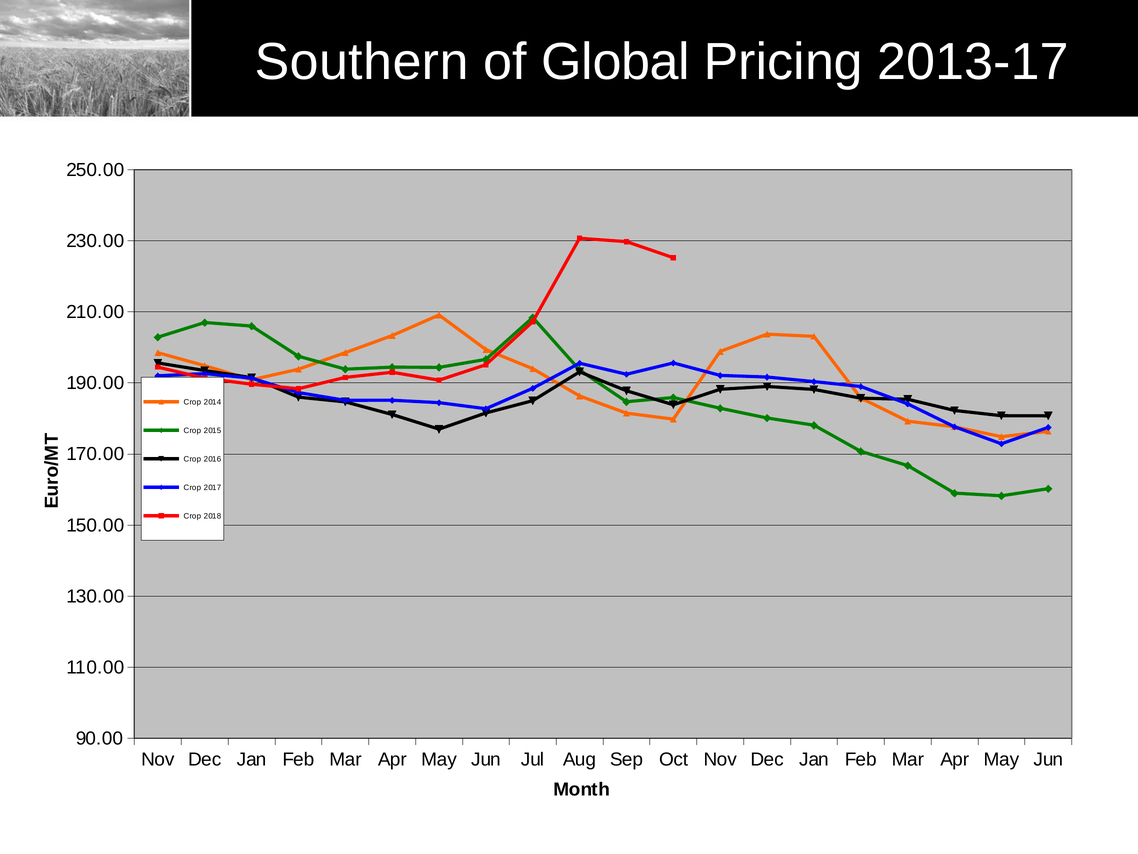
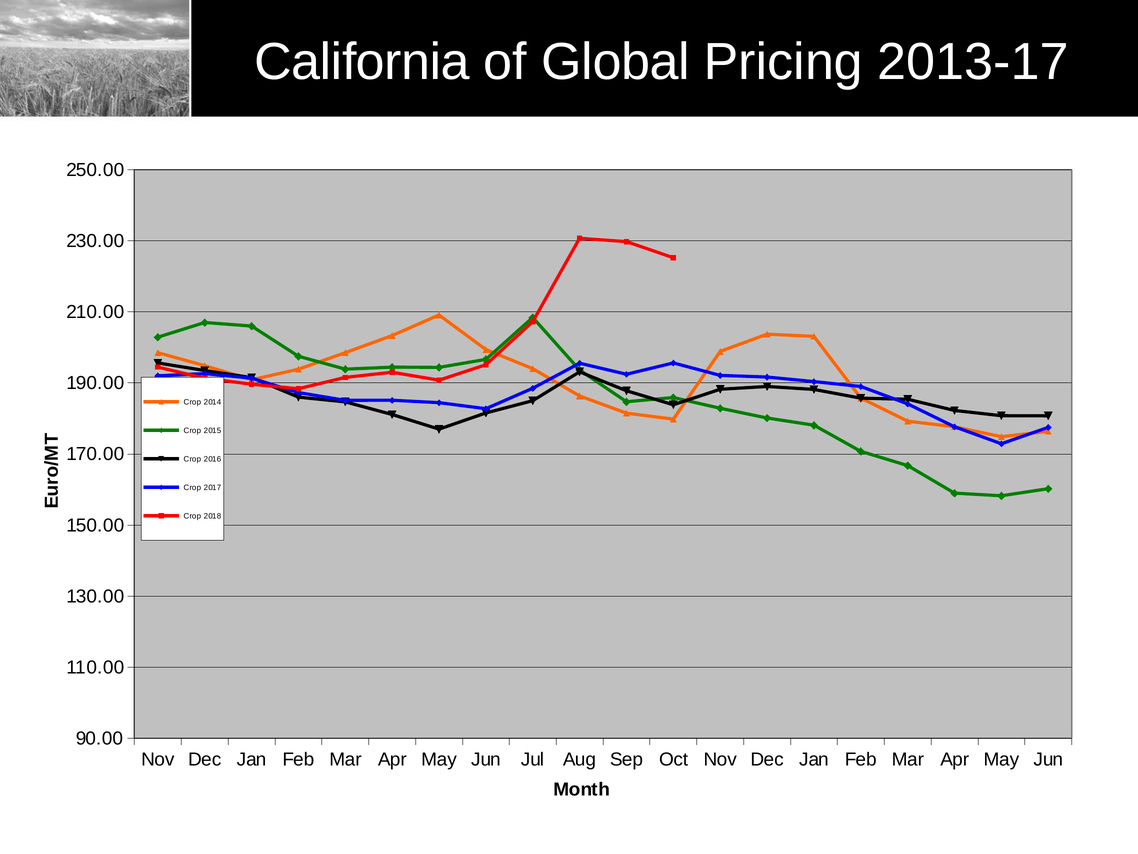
Southern: Southern -> California
